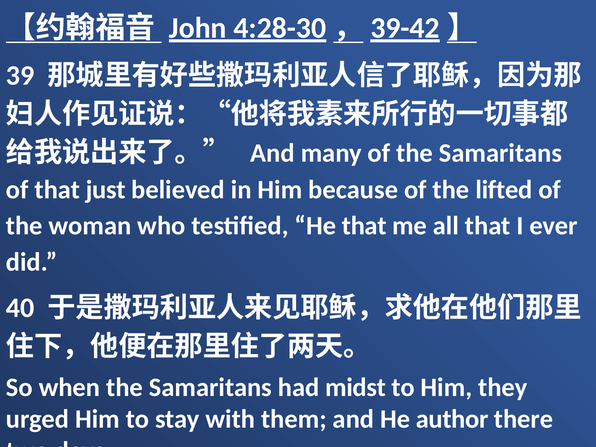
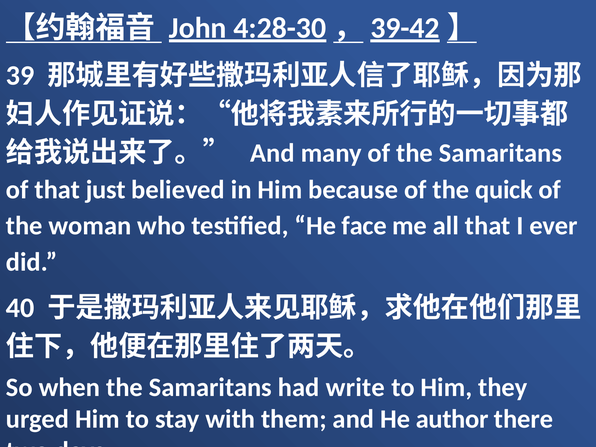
lifted: lifted -> quick
He that: that -> face
midst: midst -> write
